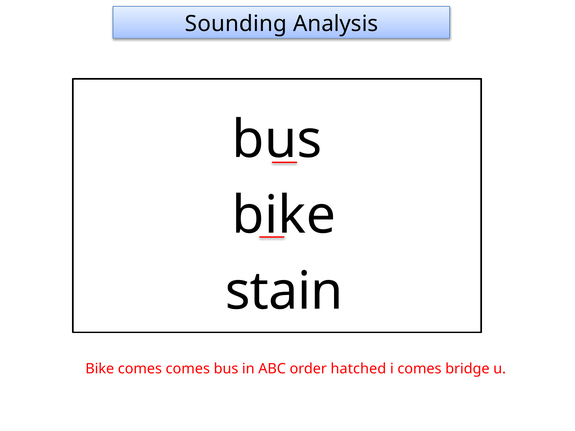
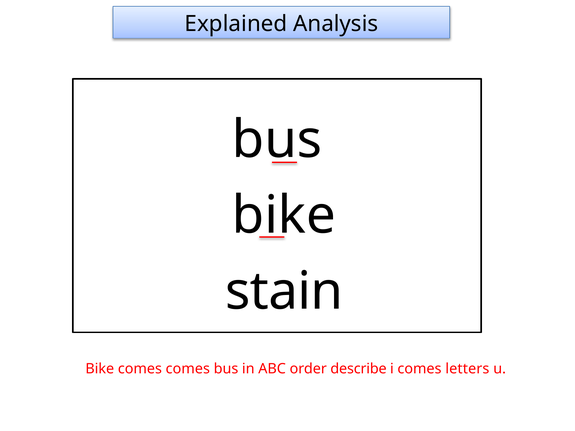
Sounding: Sounding -> Explained
hatched: hatched -> describe
bridge: bridge -> letters
